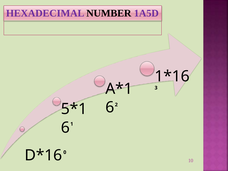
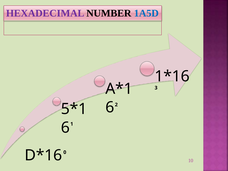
1A5D colour: purple -> blue
